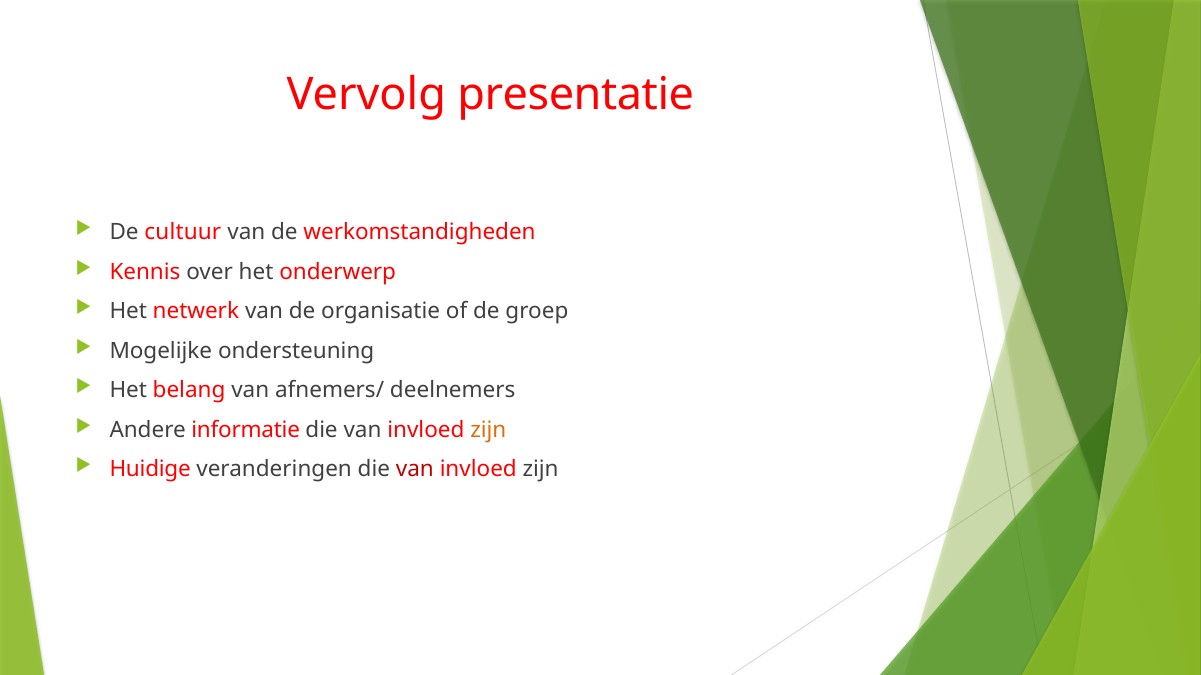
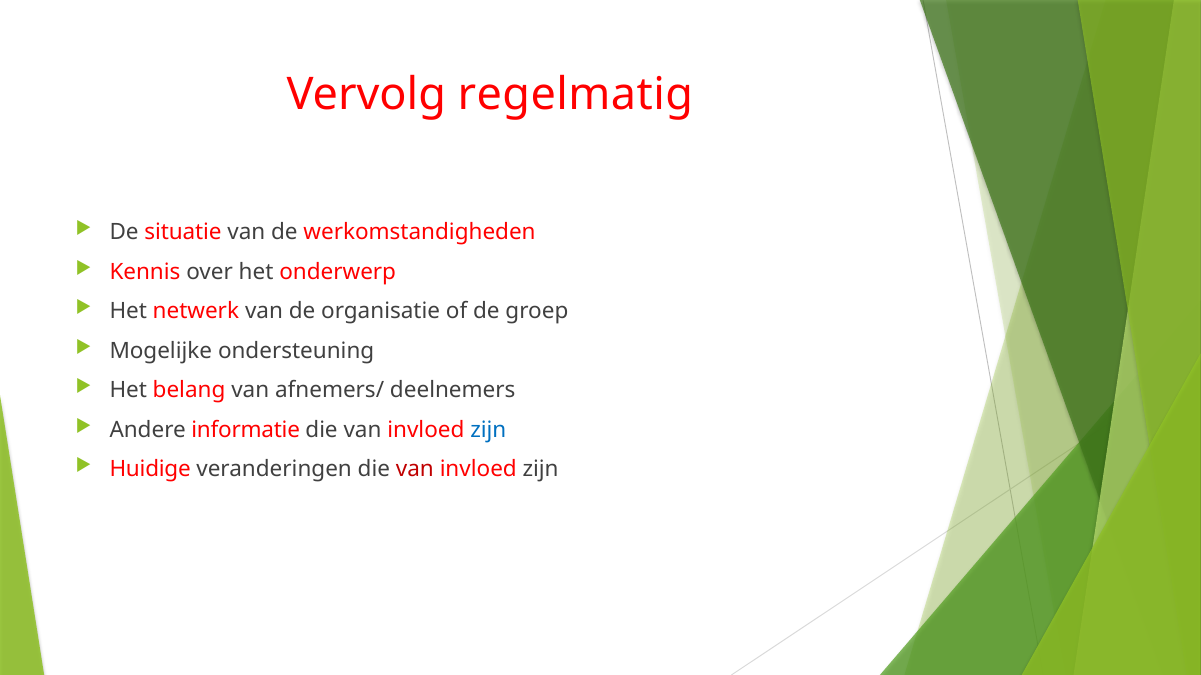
presentatie: presentatie -> regelmatig
cultuur: cultuur -> situatie
zijn at (488, 430) colour: orange -> blue
